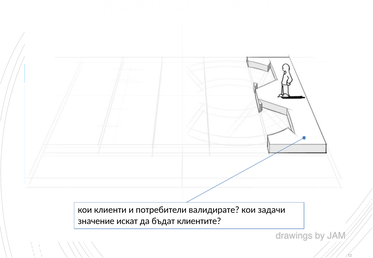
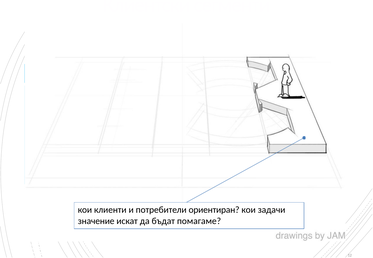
валидирате: валидирате -> ориентиран
клиентите: клиентите -> помагаме
